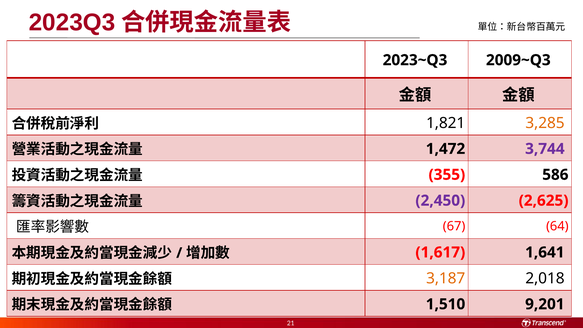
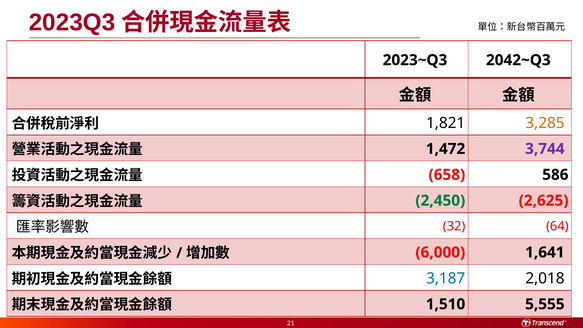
2009~Q3: 2009~Q3 -> 2042~Q3
355: 355 -> 658
2,450 colour: purple -> green
67: 67 -> 32
1,617: 1,617 -> 6,000
3,187 colour: orange -> blue
9,201: 9,201 -> 5,555
